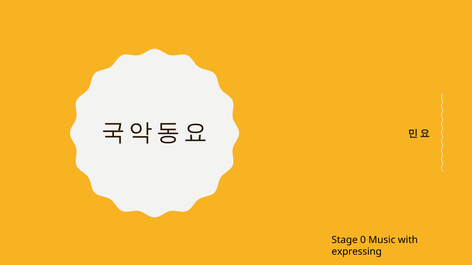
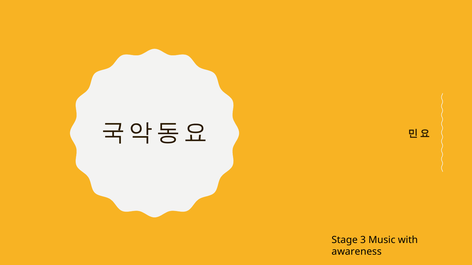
0: 0 -> 3
expressing: expressing -> awareness
